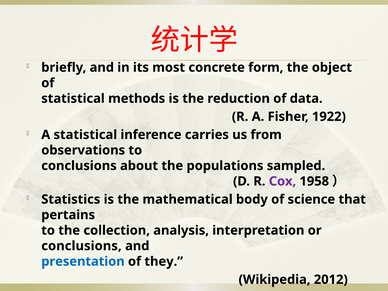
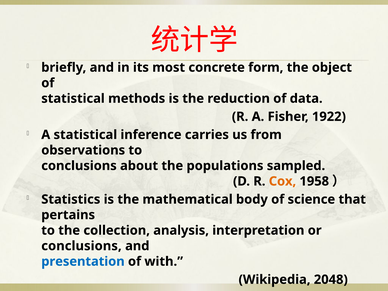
Cox colour: purple -> orange
they: they -> with
2012: 2012 -> 2048
